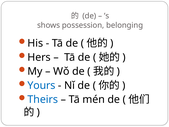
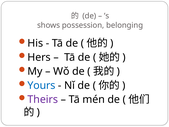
Theirs colour: blue -> purple
